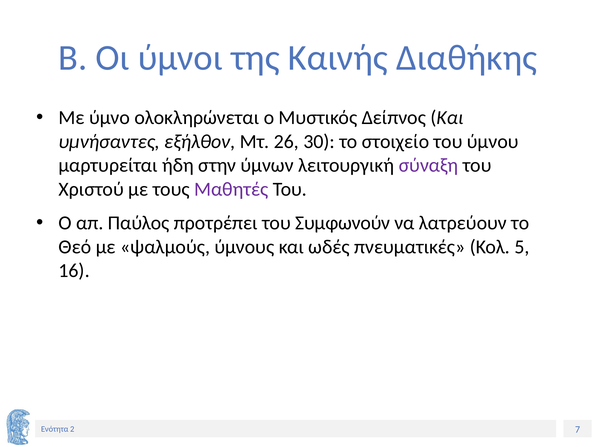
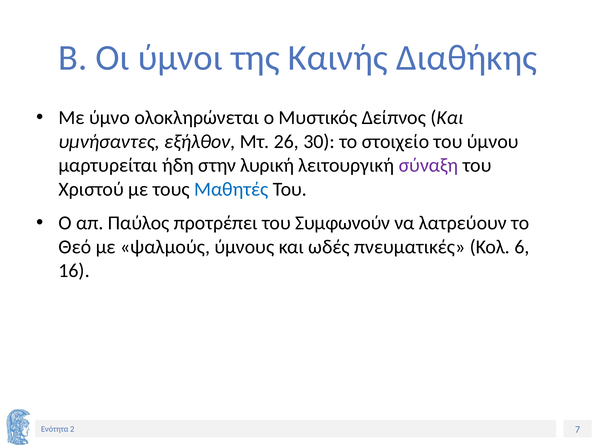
ύμνων: ύμνων -> λυρική
Μαθητές colour: purple -> blue
5: 5 -> 6
